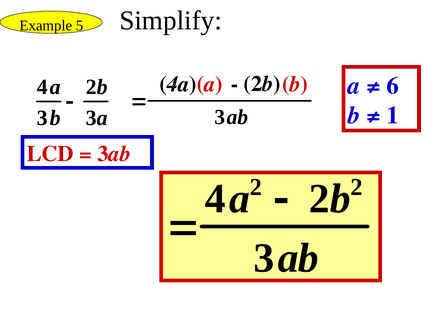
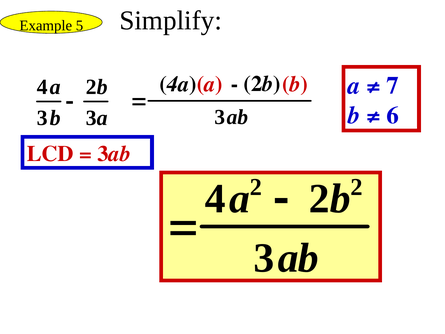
6: 6 -> 7
1: 1 -> 6
